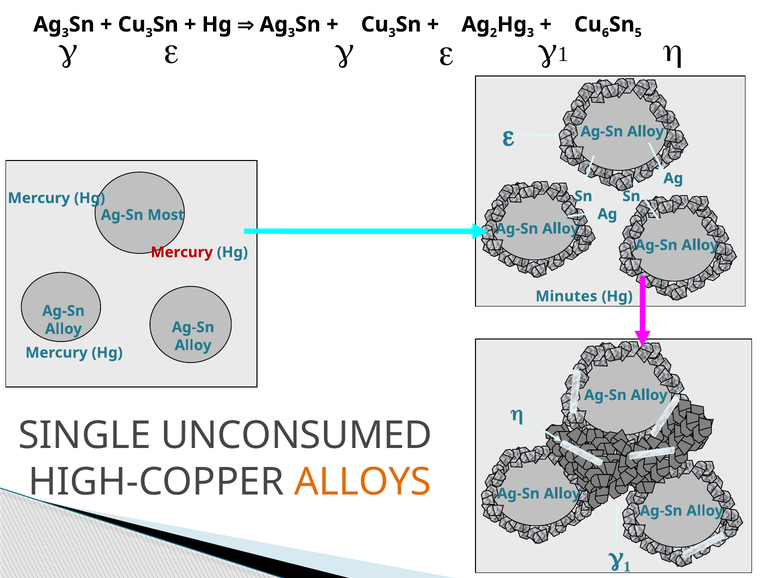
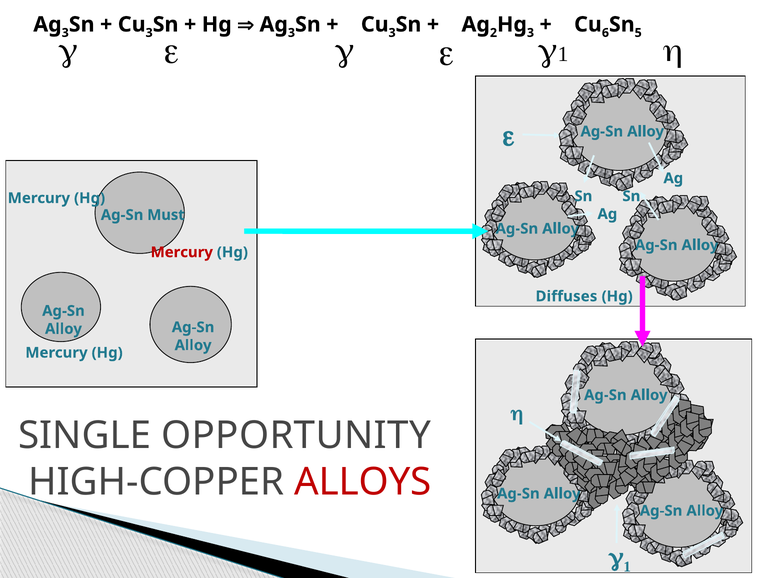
Most: Most -> Must
Minutes: Minutes -> Diffuses
UNCONSUMED: UNCONSUMED -> OPPORTUNITY
ALLOYS colour: orange -> red
